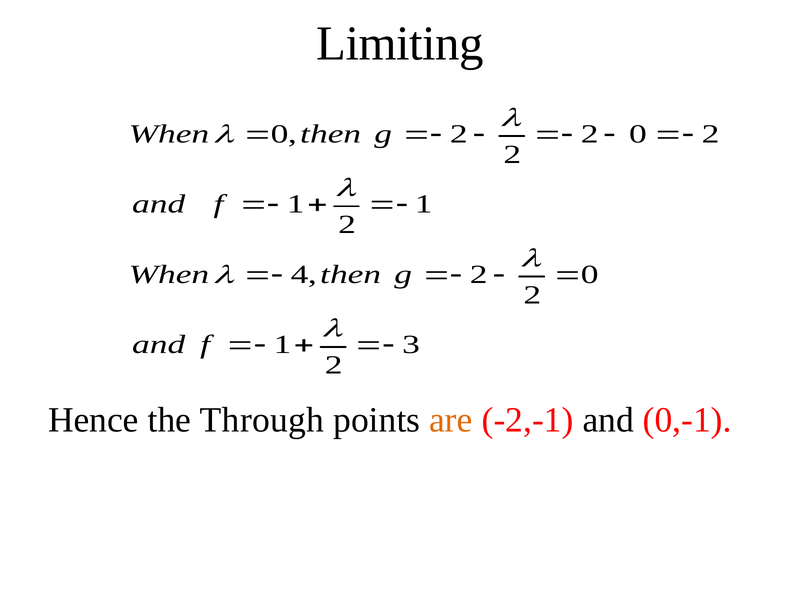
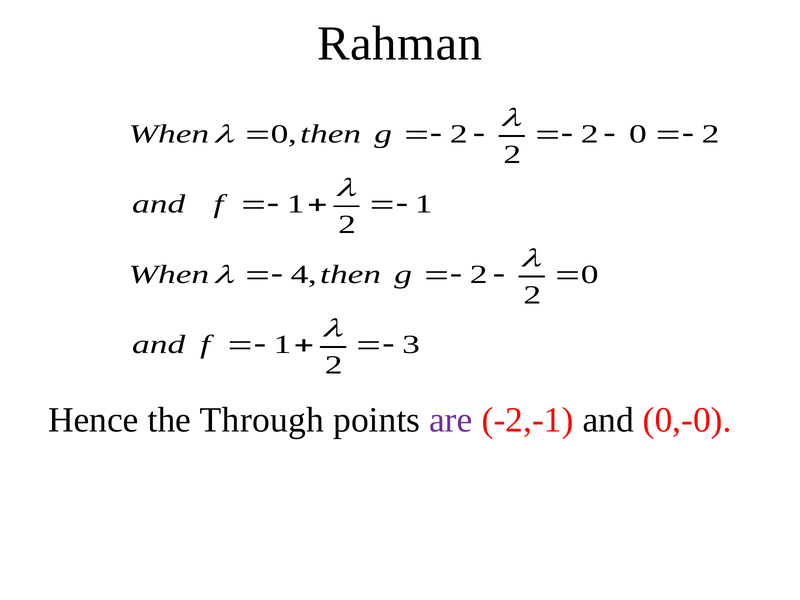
Limiting: Limiting -> Rahman
are colour: orange -> purple
0,-1: 0,-1 -> 0,-0
